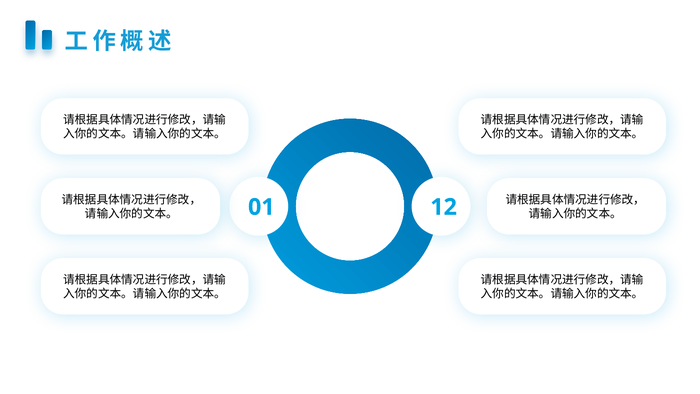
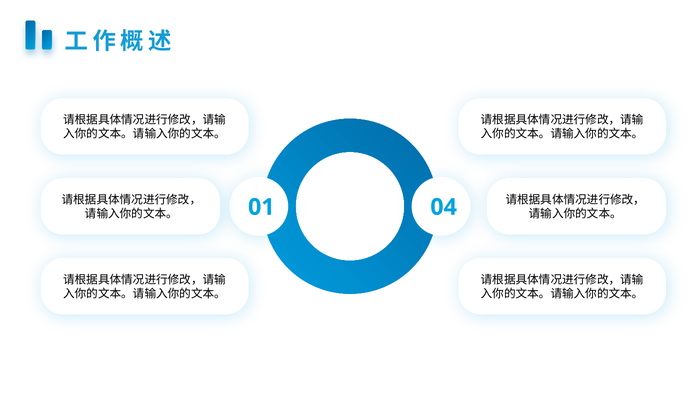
12: 12 -> 04
